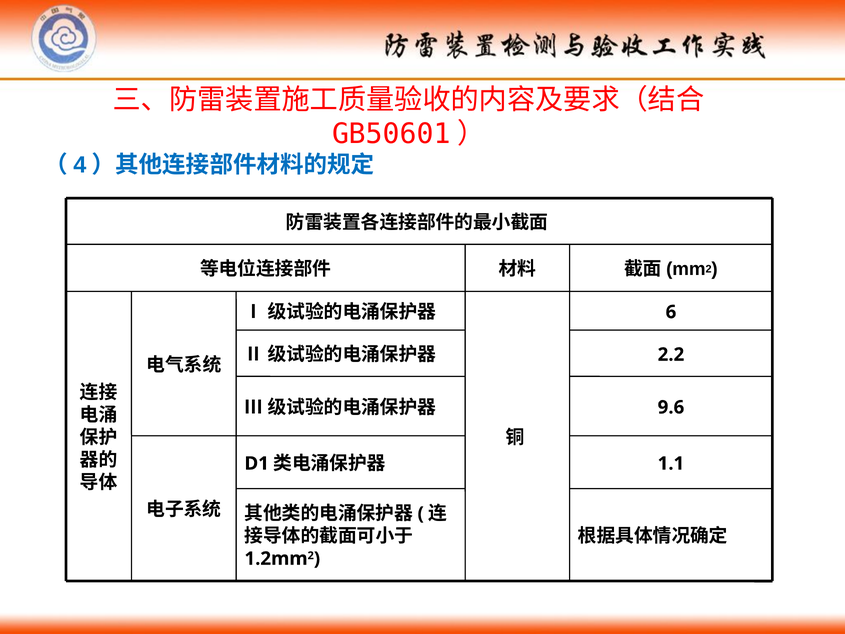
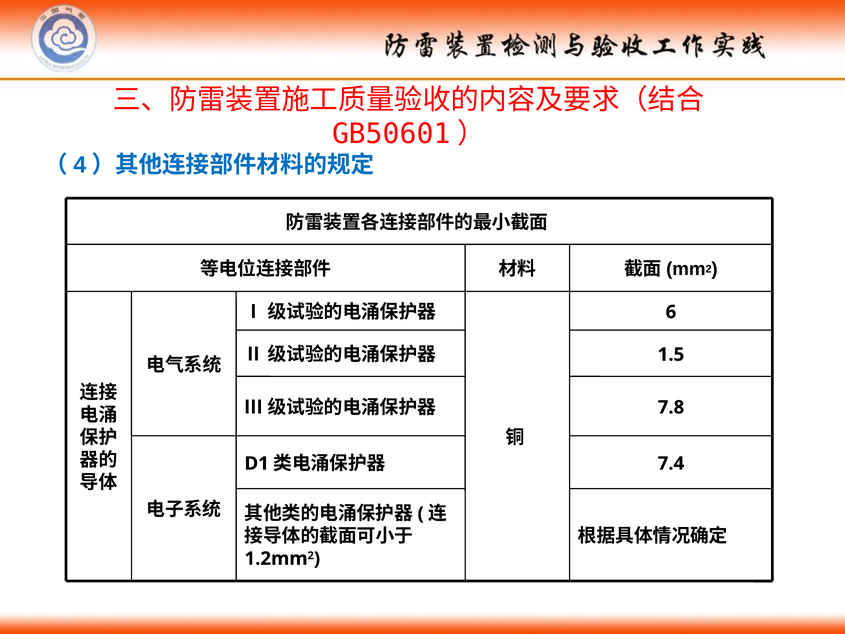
2.2: 2.2 -> 1.5
9.6: 9.6 -> 7.8
1.1: 1.1 -> 7.4
